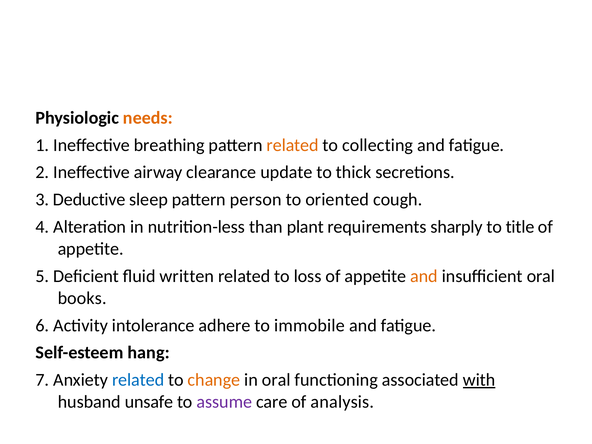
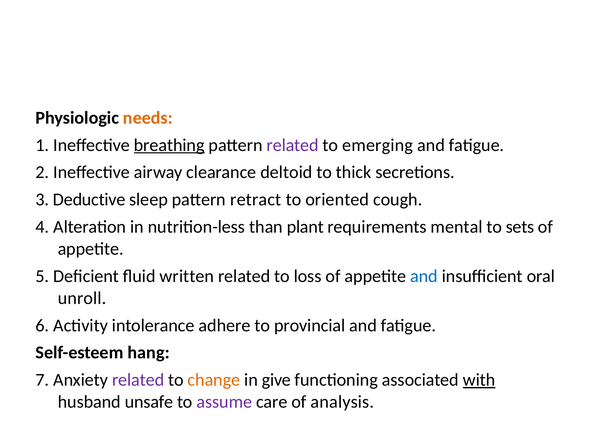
breathing underline: none -> present
related at (293, 145) colour: orange -> purple
collecting: collecting -> emerging
update: update -> deltoid
person: person -> retract
sharply: sharply -> mental
title: title -> sets
and at (424, 276) colour: orange -> blue
books: books -> unroll
immobile: immobile -> provincial
related at (138, 380) colour: blue -> purple
in oral: oral -> give
